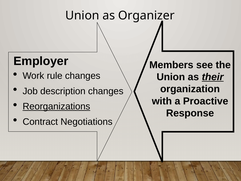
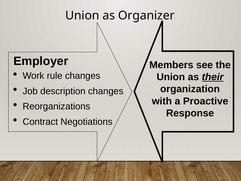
Reorganizations underline: present -> none
